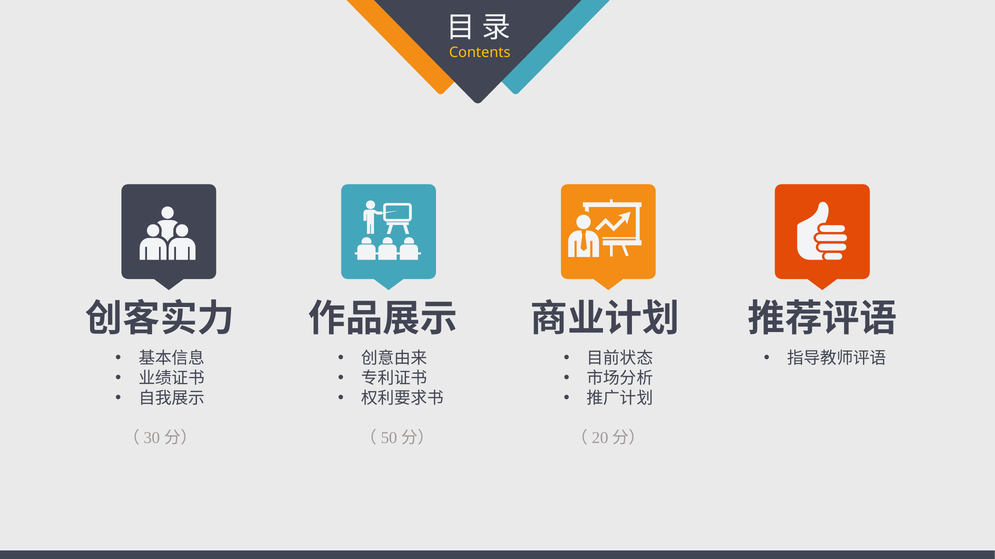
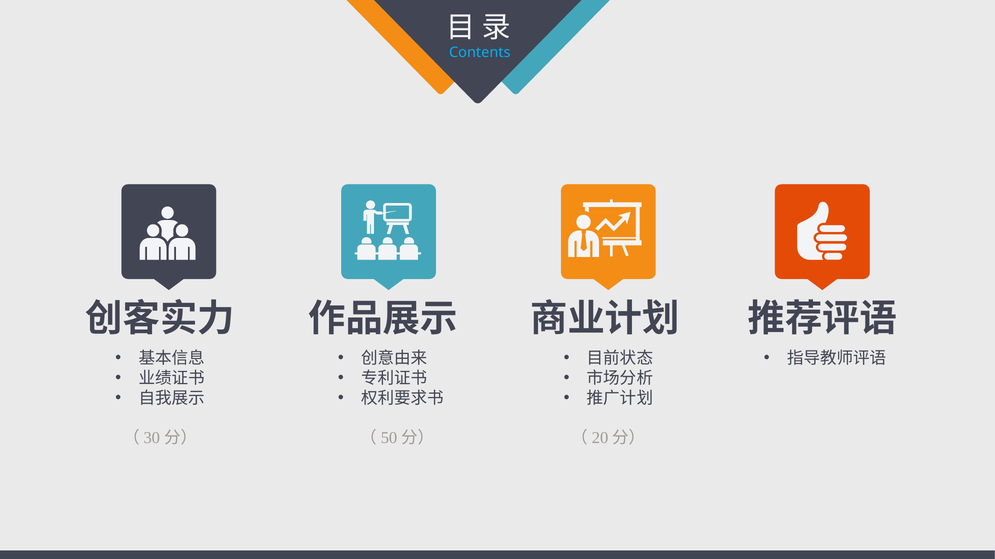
Contents colour: yellow -> light blue
